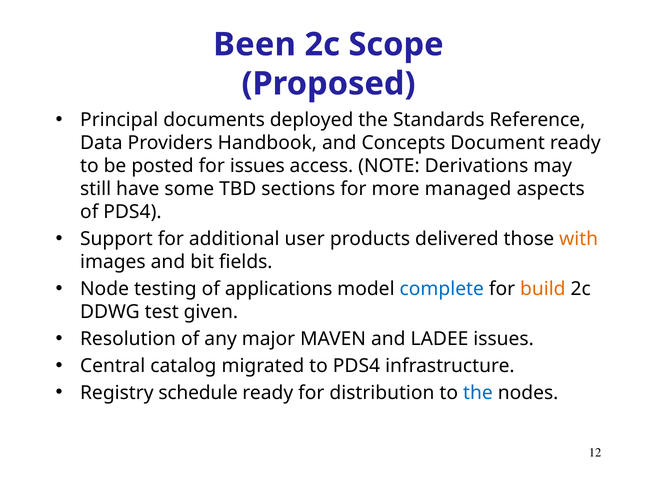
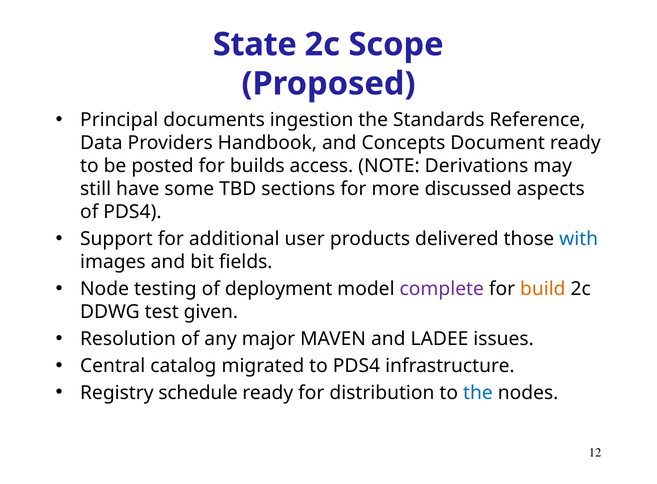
Been: Been -> State
deployed: deployed -> ingestion
for issues: issues -> builds
managed: managed -> discussed
with colour: orange -> blue
applications: applications -> deployment
complete colour: blue -> purple
